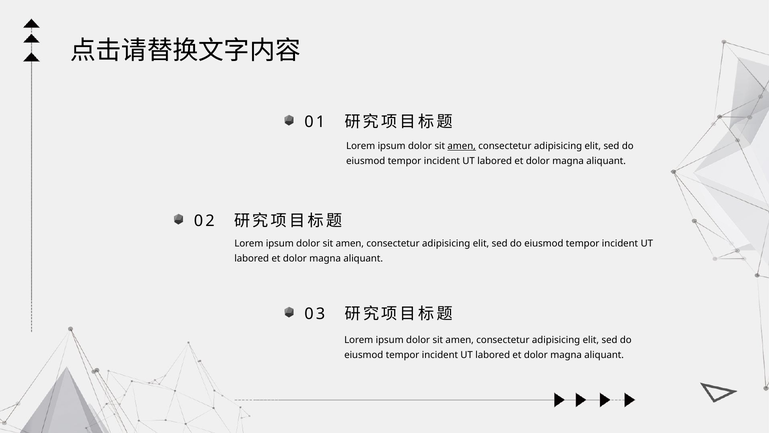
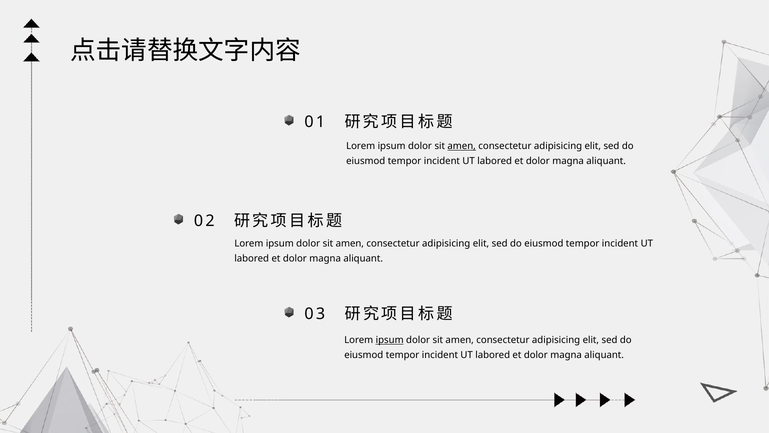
ipsum at (390, 340) underline: none -> present
